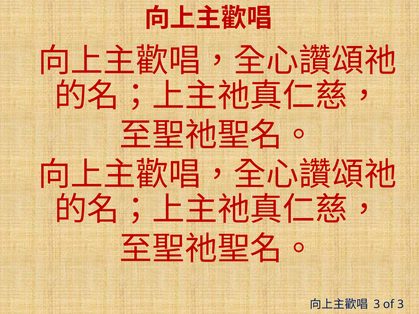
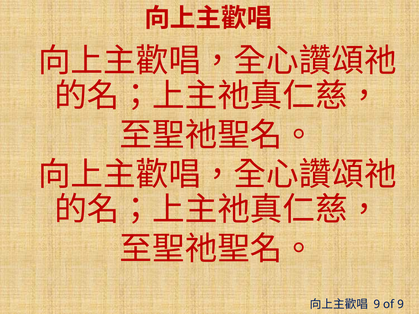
3 at (377, 305): 3 -> 9
of 3: 3 -> 9
